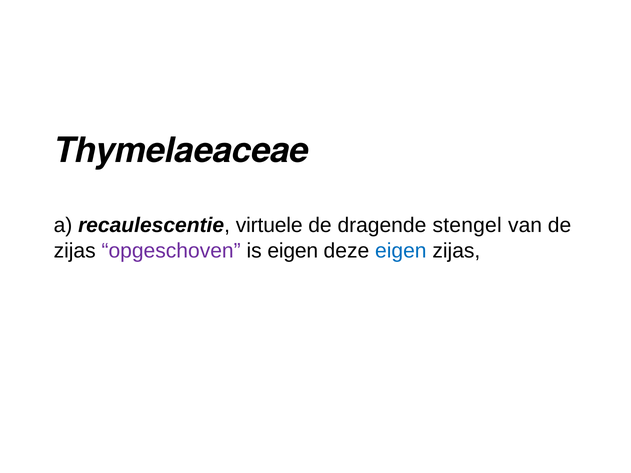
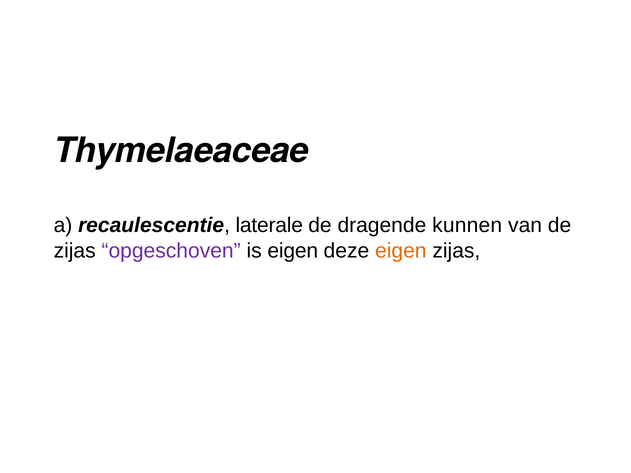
virtuele: virtuele -> laterale
stengel: stengel -> kunnen
eigen at (401, 251) colour: blue -> orange
